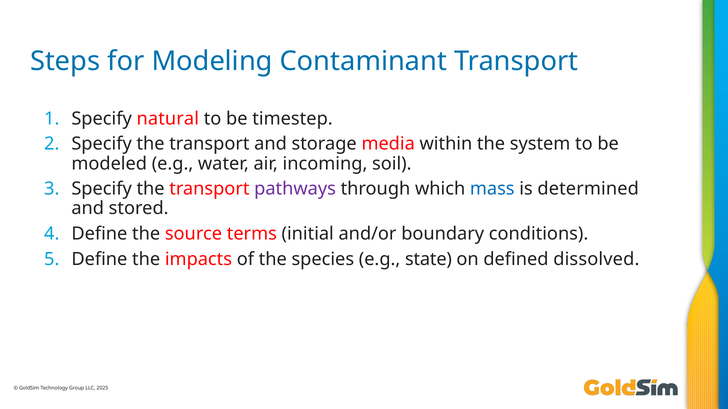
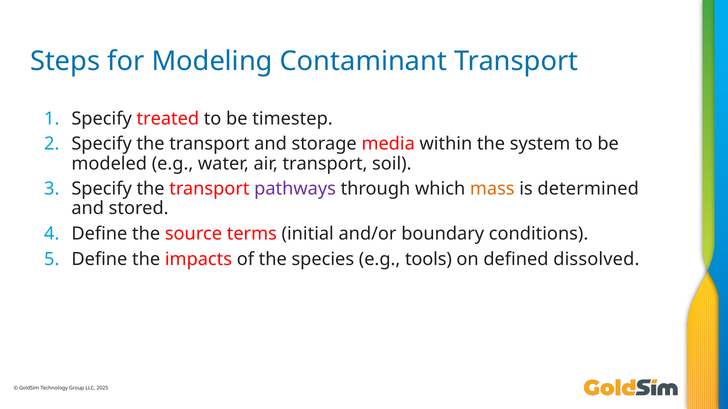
natural: natural -> treated
air incoming: incoming -> transport
mass colour: blue -> orange
state: state -> tools
